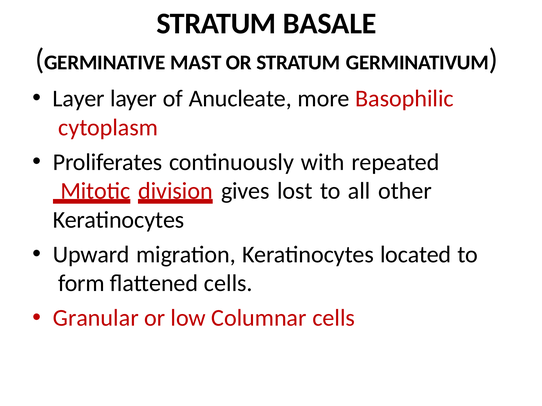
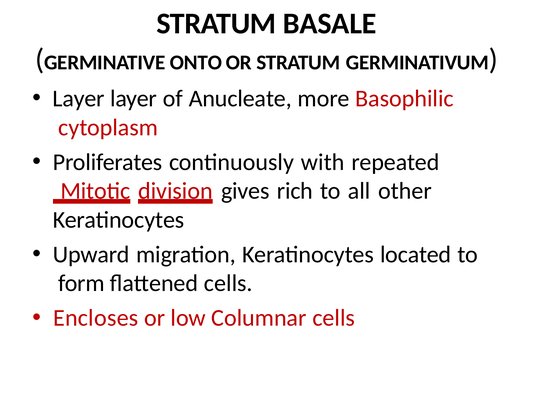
MAST: MAST -> ONTO
lost: lost -> rich
Granular: Granular -> Encloses
